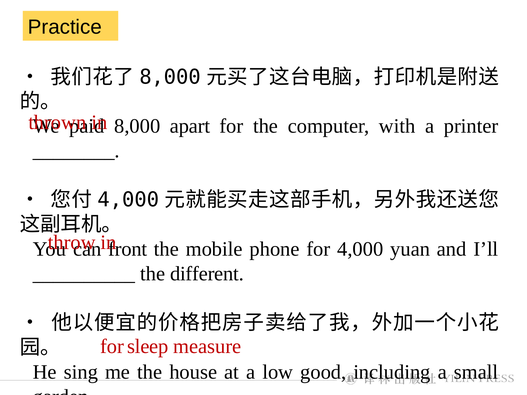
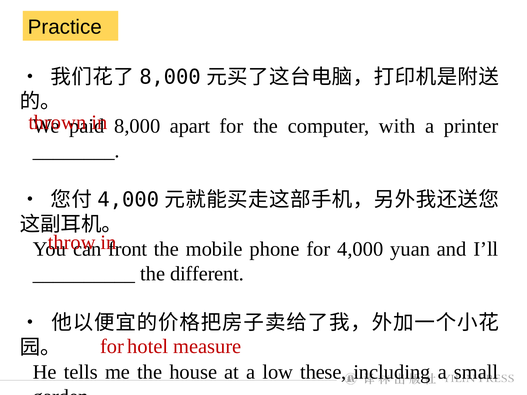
sleep: sleep -> hotel
sing: sing -> tells
good: good -> these
